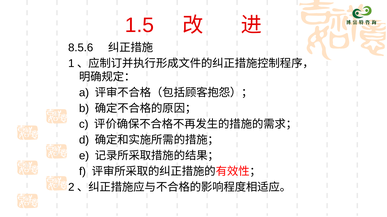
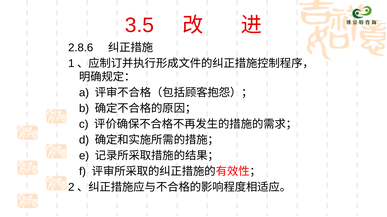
1.5: 1.5 -> 3.5
8.5.6: 8.5.6 -> 2.8.6
